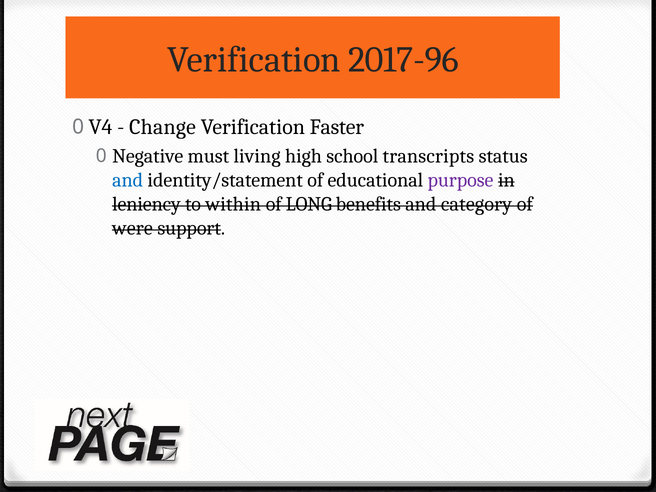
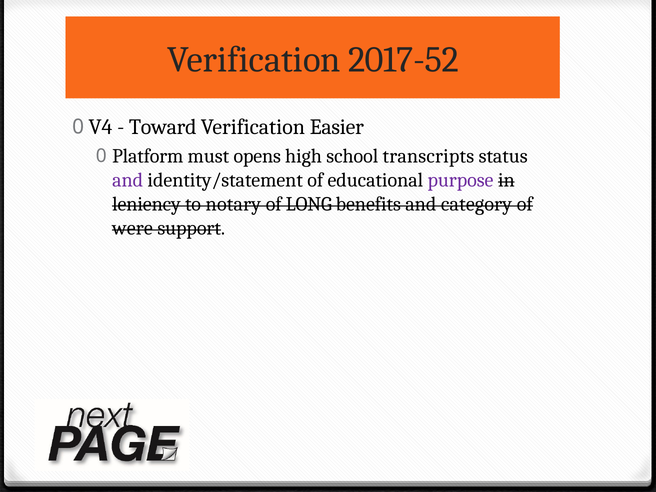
2017-96: 2017-96 -> 2017-52
Change: Change -> Toward
Faster: Faster -> Easier
Negative: Negative -> Platform
living: living -> opens
and at (128, 180) colour: blue -> purple
within: within -> notary
